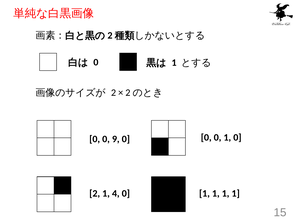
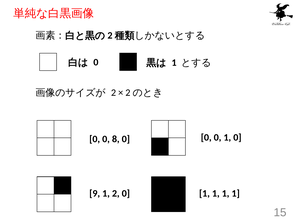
9: 9 -> 8
2 at (95, 194): 2 -> 9
1 4: 4 -> 2
